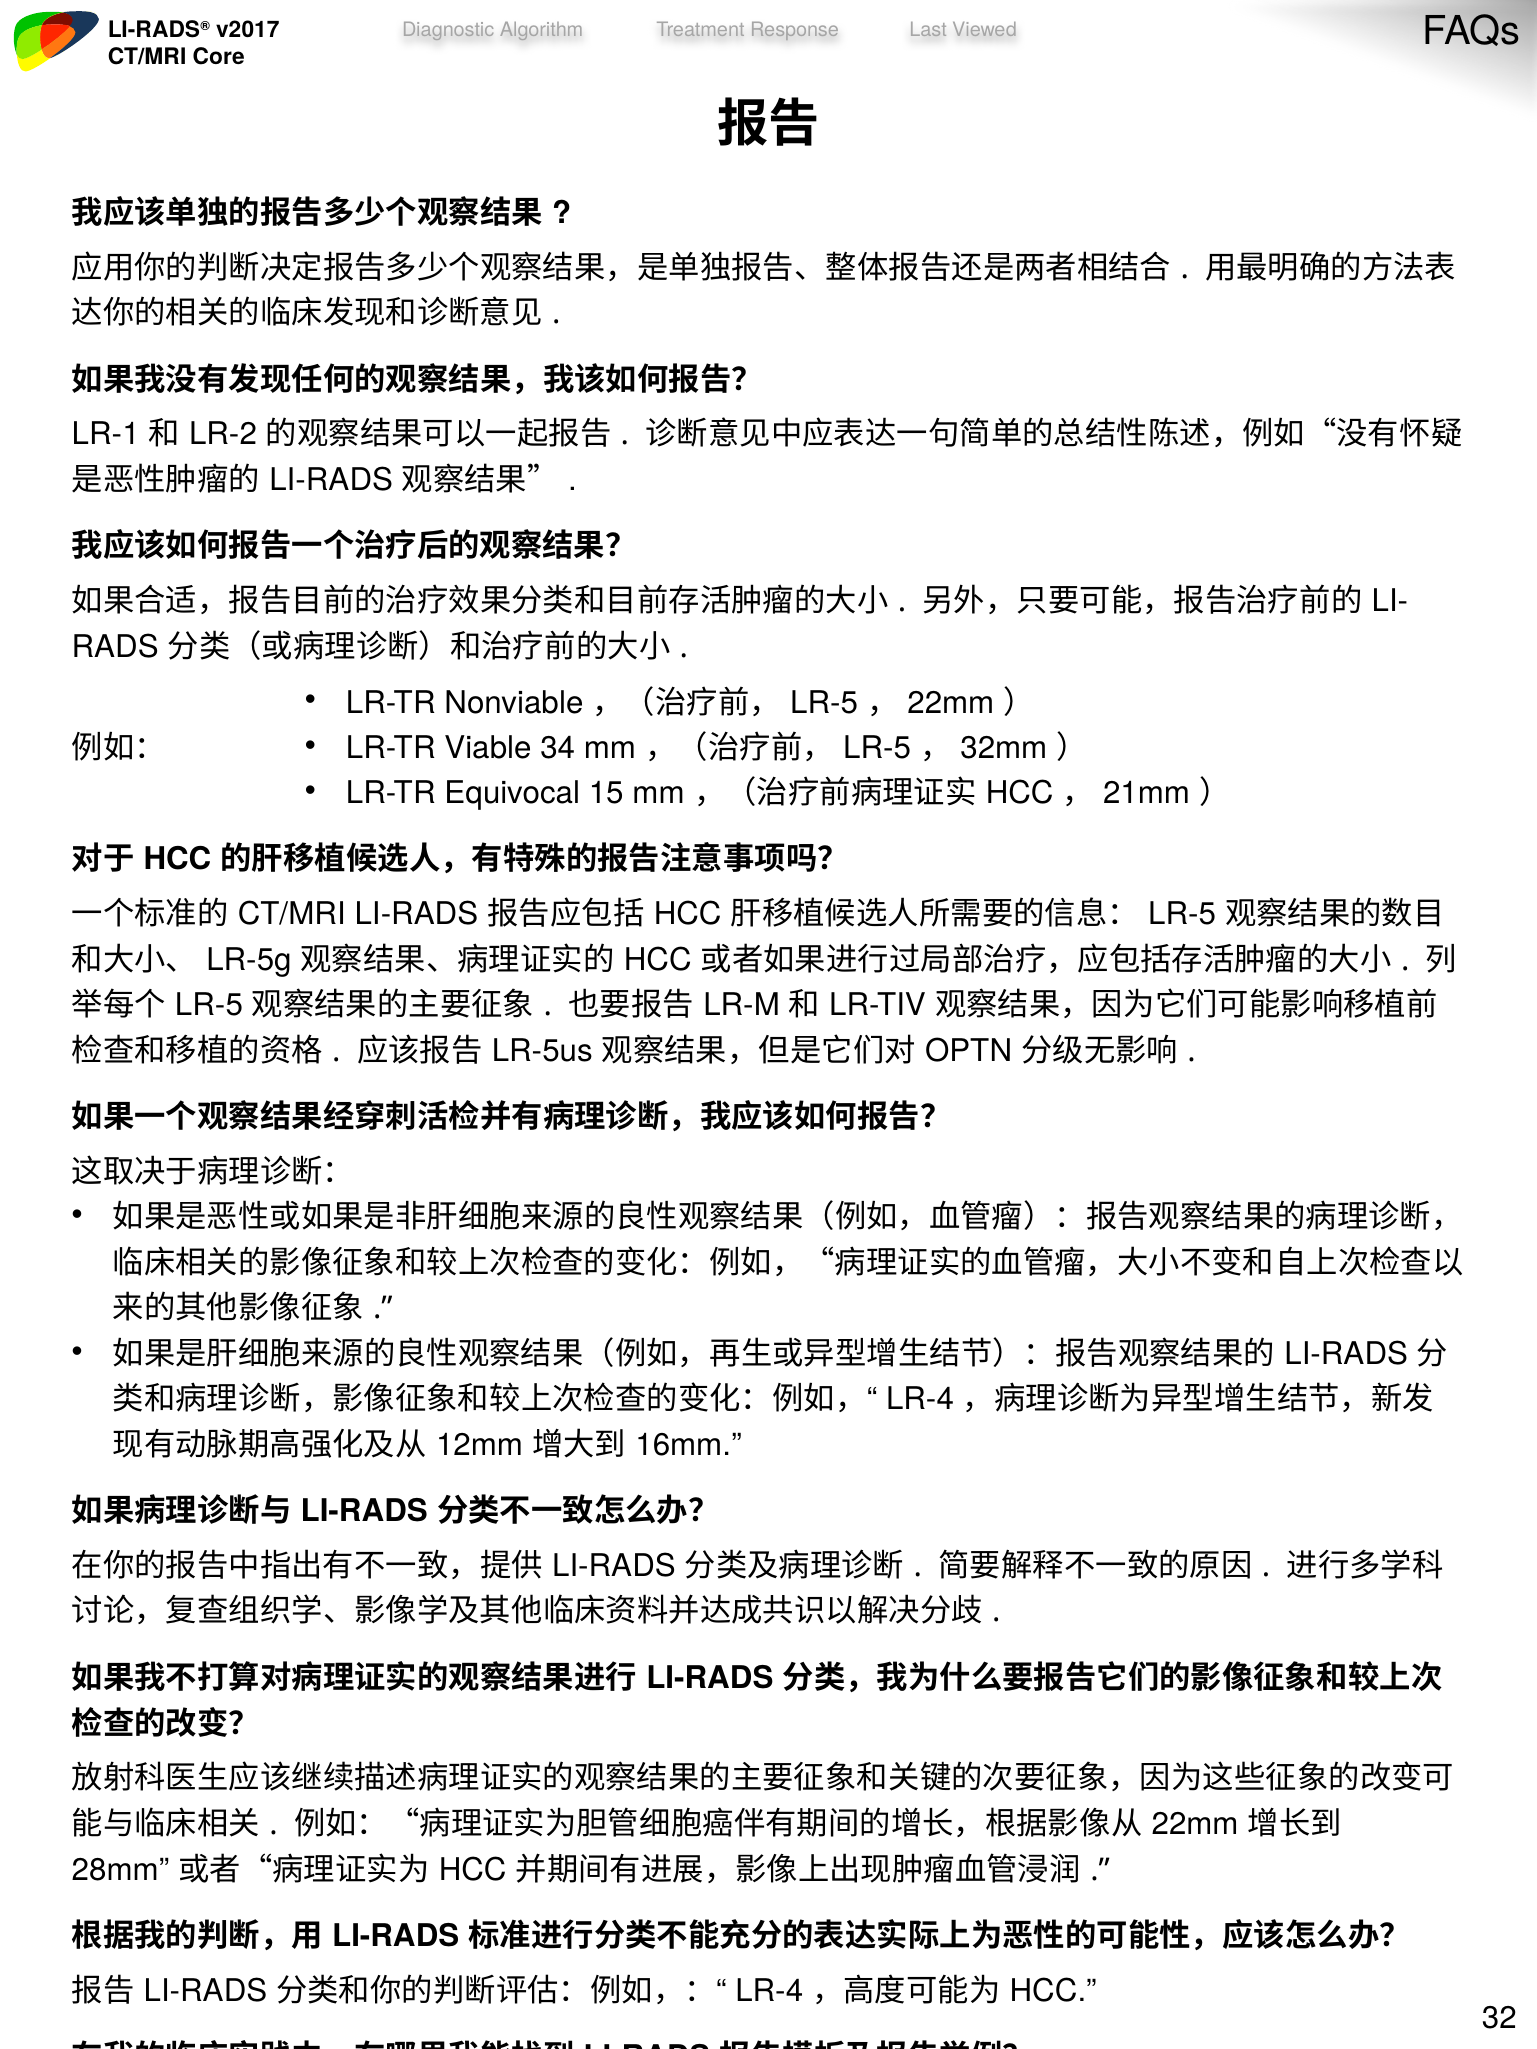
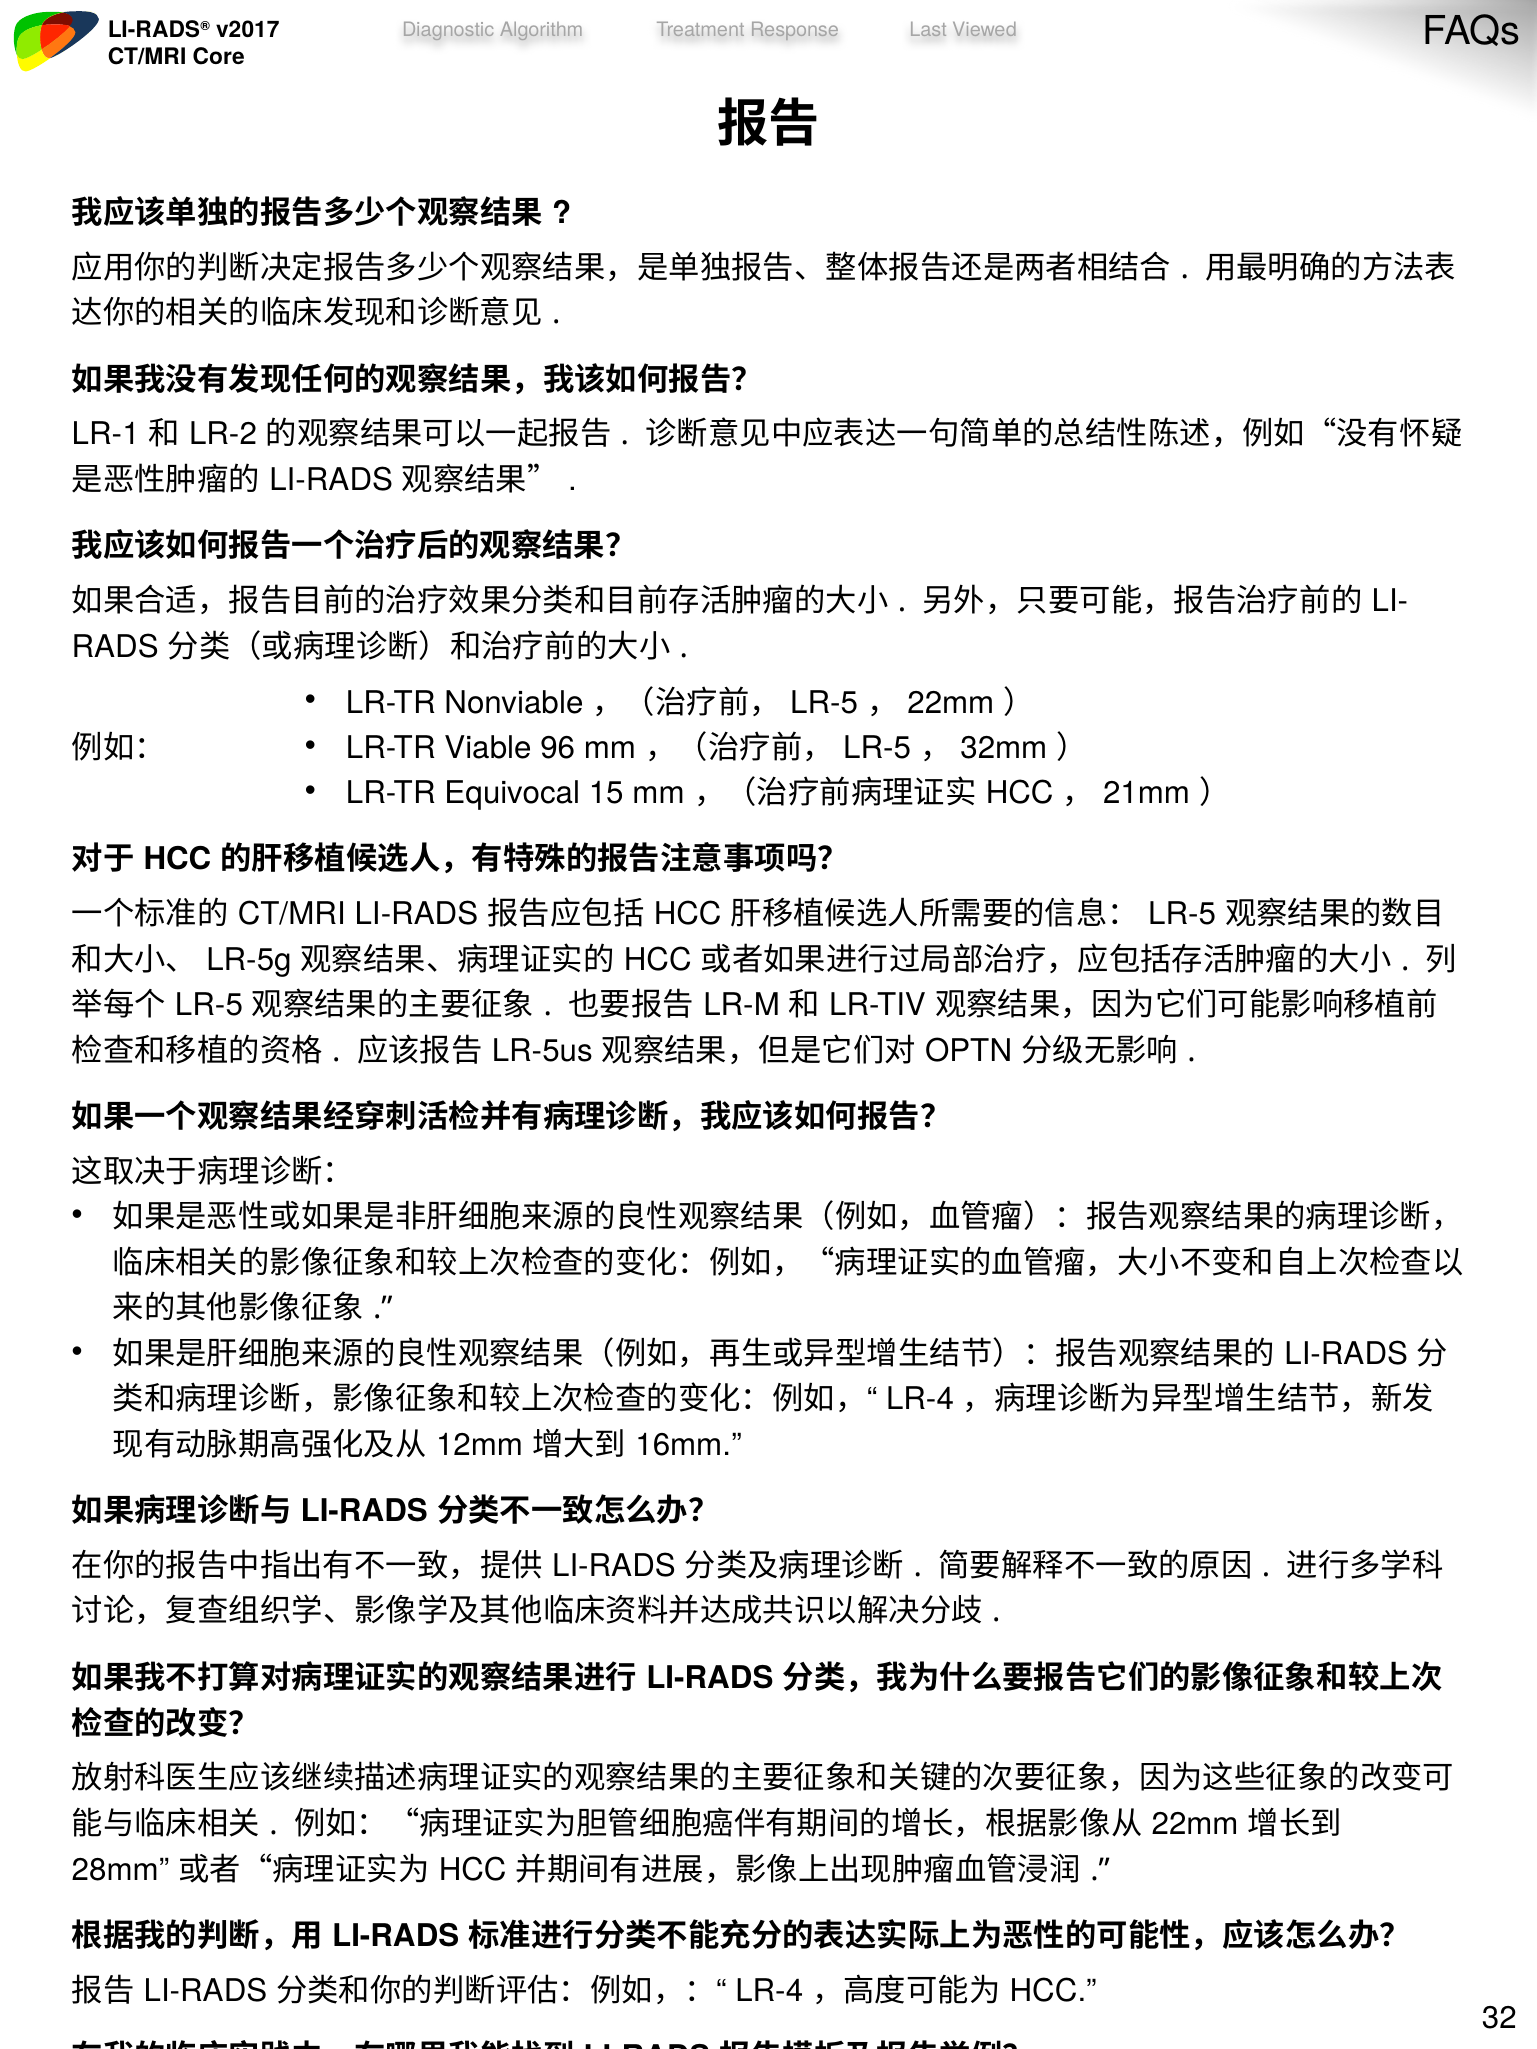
34: 34 -> 96
